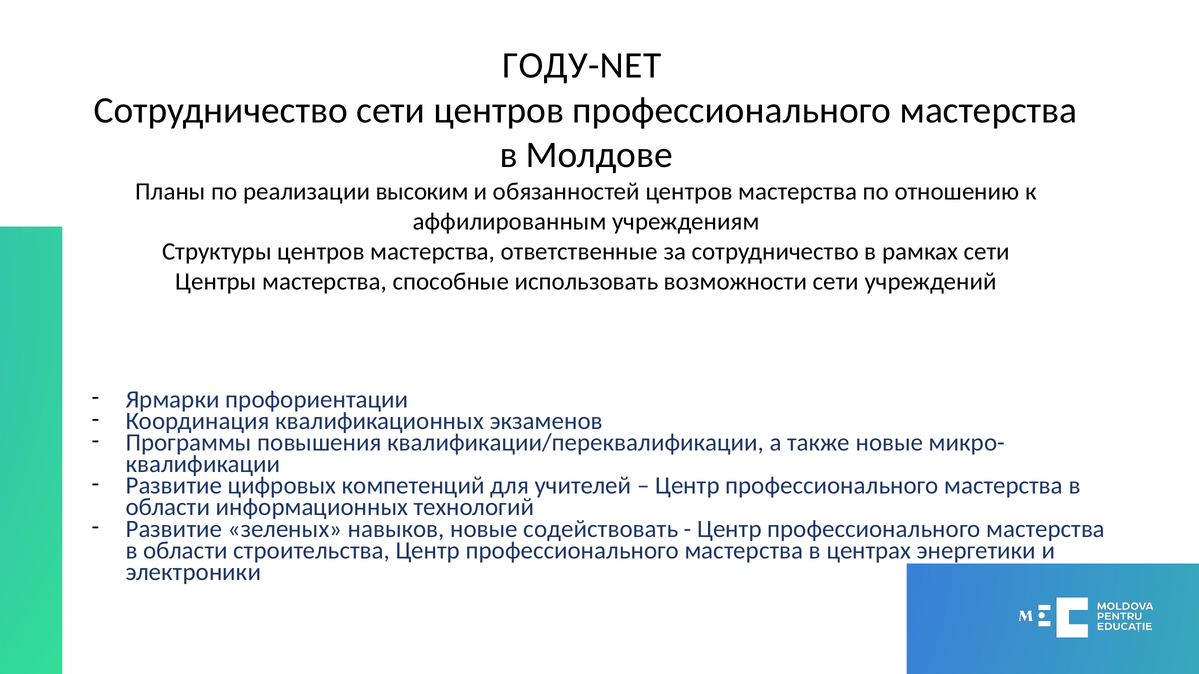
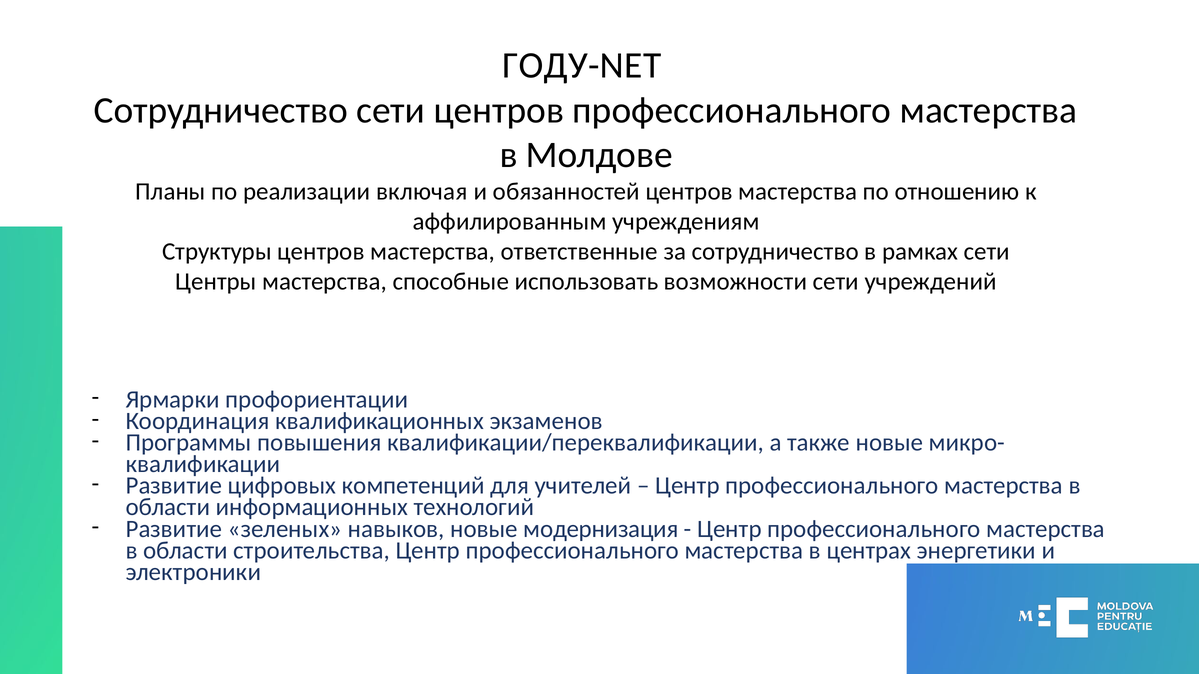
высоким: высоким -> включая
содействовать: содействовать -> модернизация
